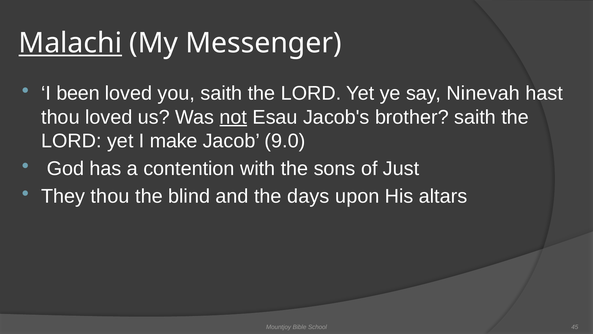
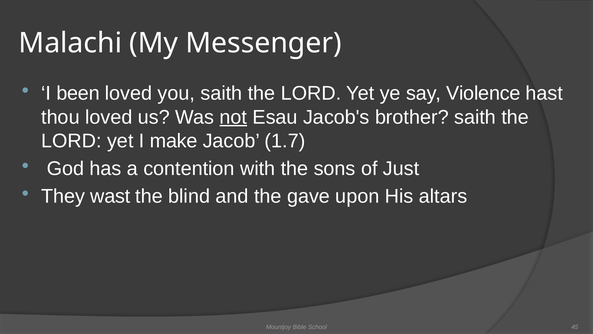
Malachi underline: present -> none
Ninevah: Ninevah -> Violence
9.0: 9.0 -> 1.7
They thou: thou -> wast
days: days -> gave
